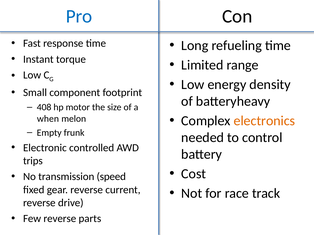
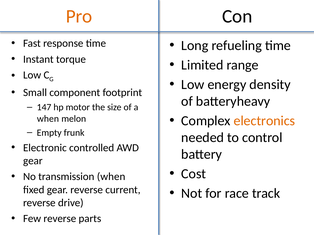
Pro colour: blue -> orange
408: 408 -> 147
trips at (33, 161): trips -> gear
transmission speed: speed -> when
